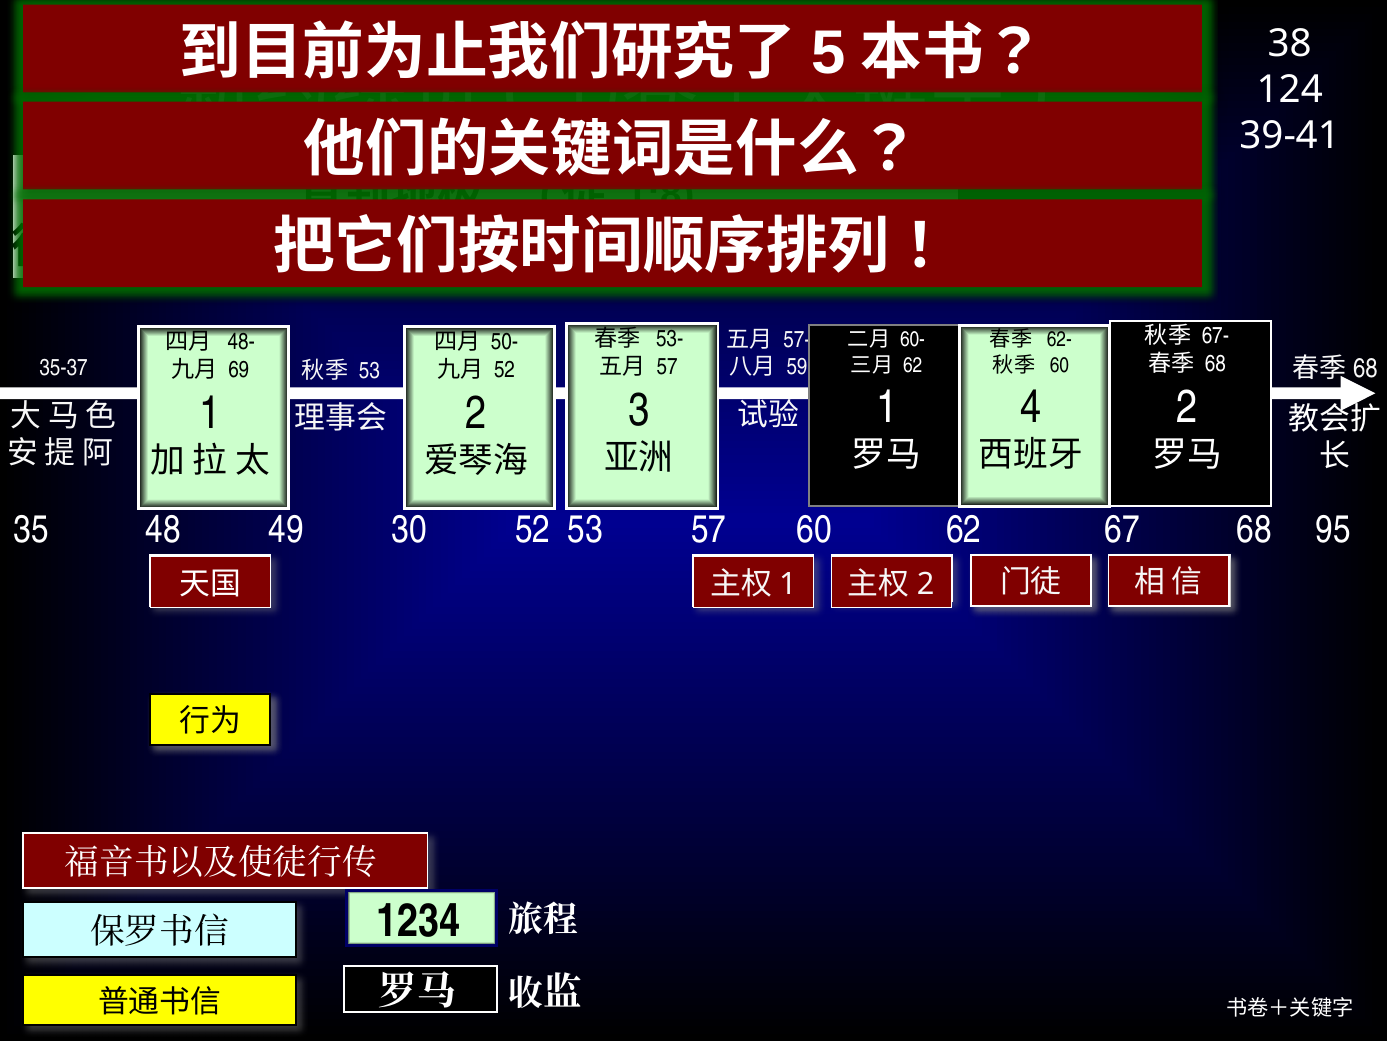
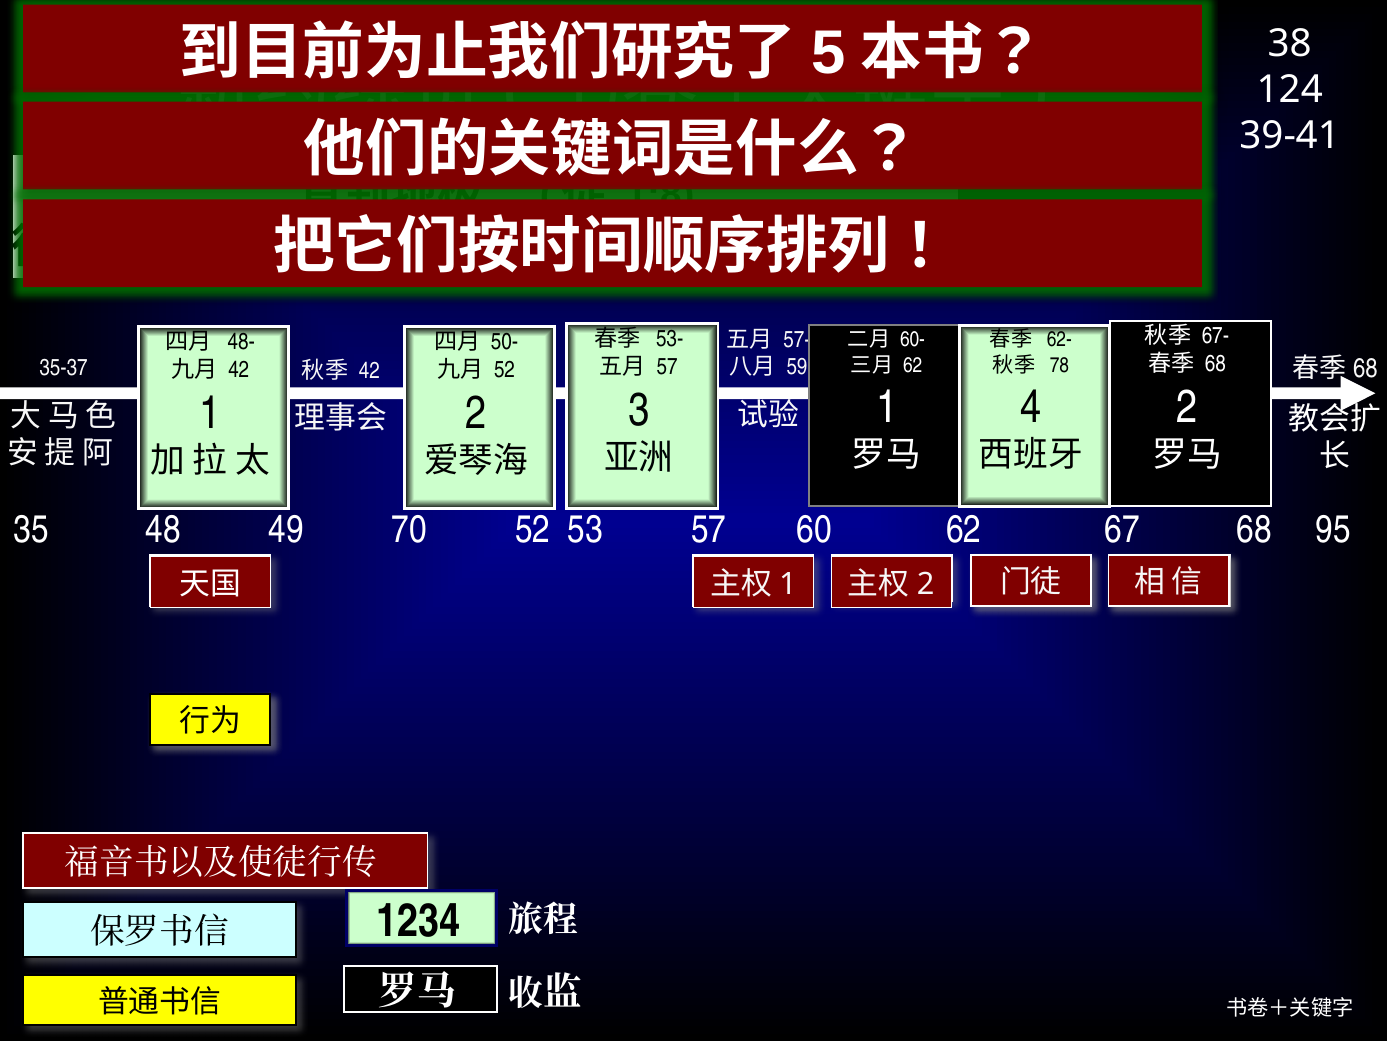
60 at (1060, 365): 60 -> 78
69 at (239, 370): 69 -> 42
53 at (369, 370): 53 -> 42
30: 30 -> 70
